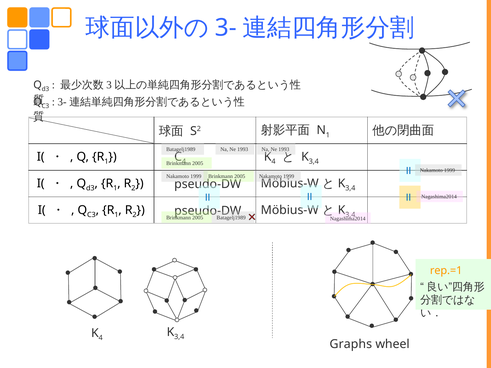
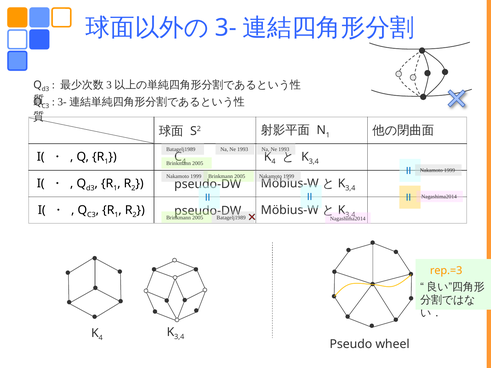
rep.=1: rep.=1 -> rep.=3
Graphs: Graphs -> Pseudo
